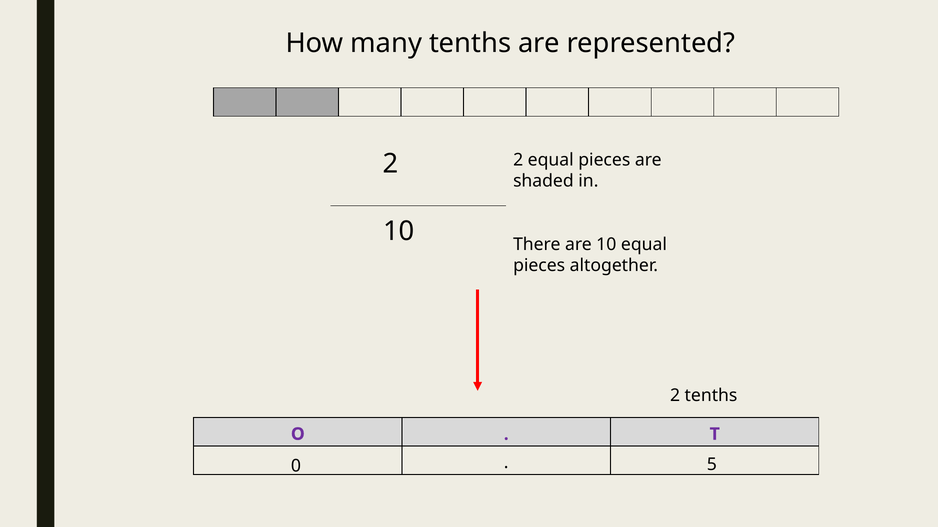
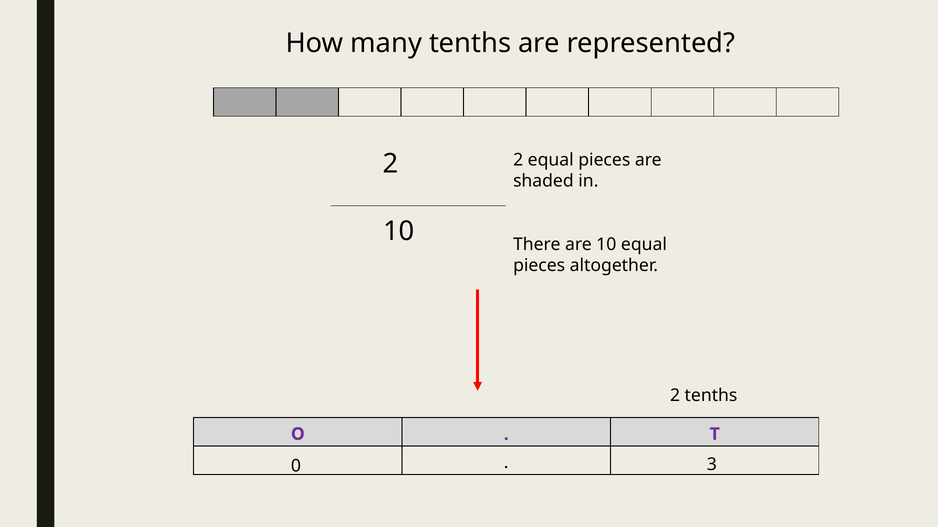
5: 5 -> 3
